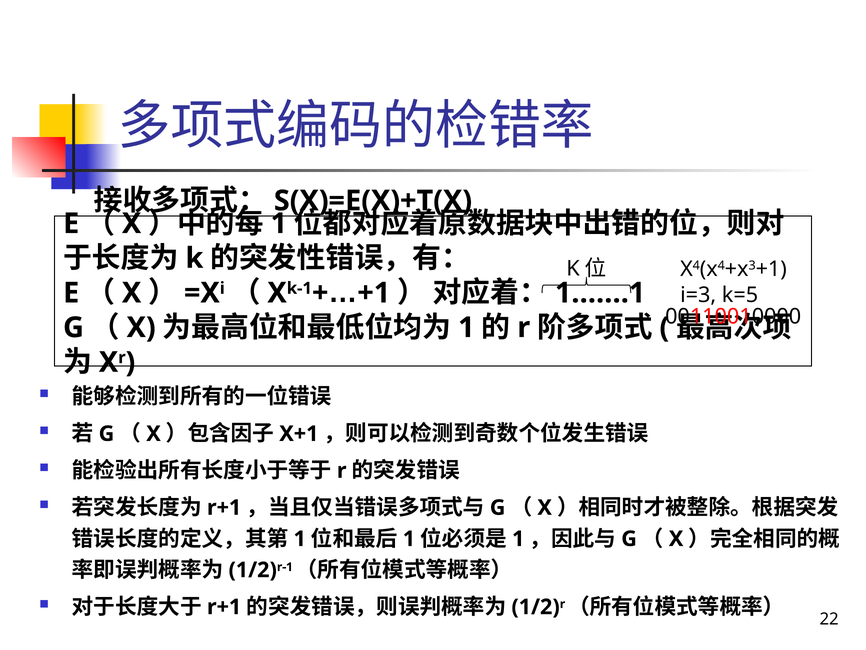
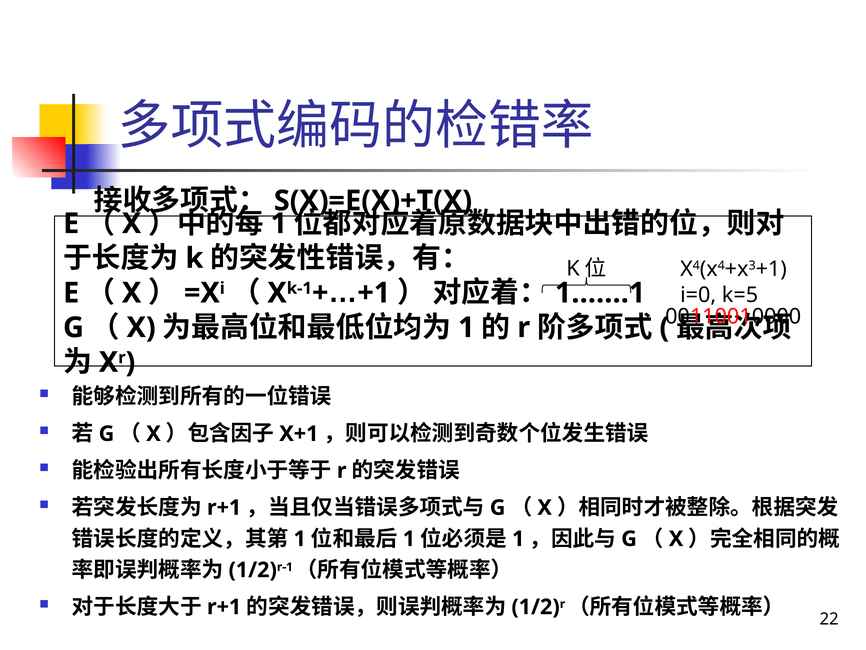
i=3: i=3 -> i=0
